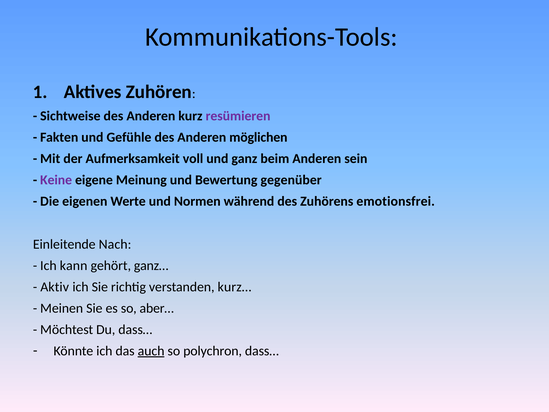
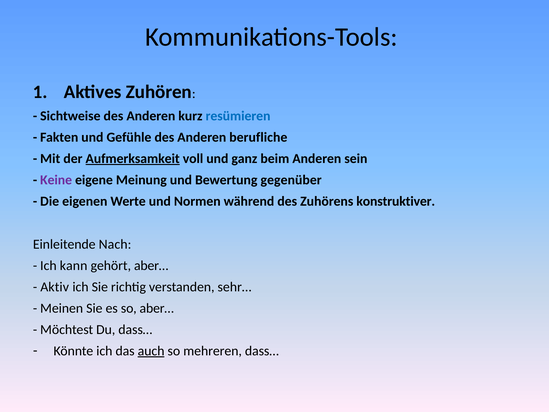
resümieren colour: purple -> blue
möglichen: möglichen -> berufliche
Aufmerksamkeit underline: none -> present
emotionsfrei: emotionsfrei -> konstruktiver
gehört ganz…: ganz… -> aber…
kurz…: kurz… -> sehr…
polychron: polychron -> mehreren
